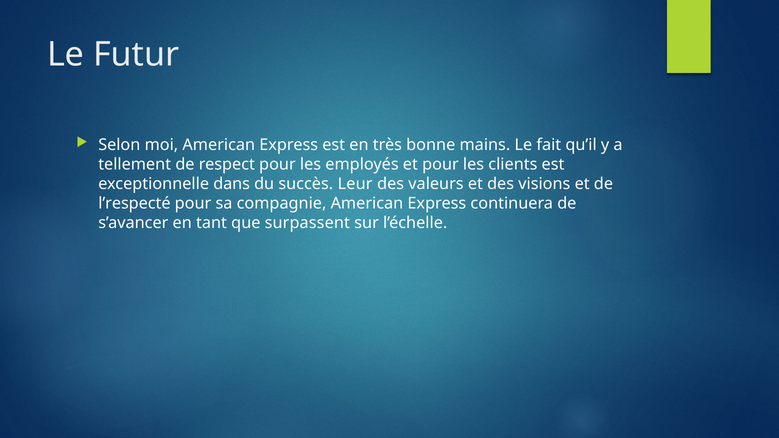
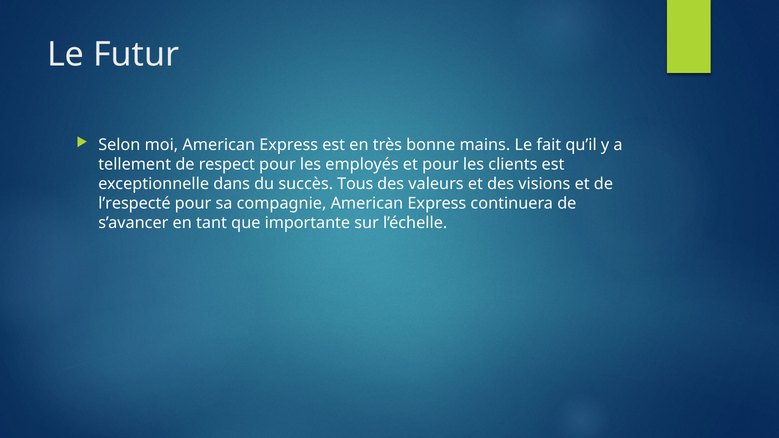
Leur: Leur -> Tous
surpassent: surpassent -> importante
